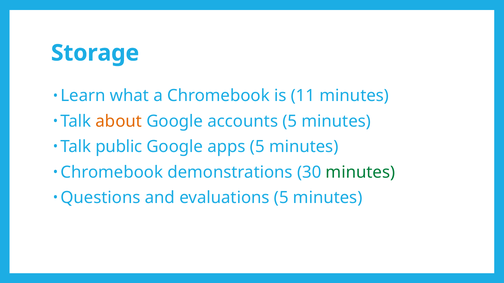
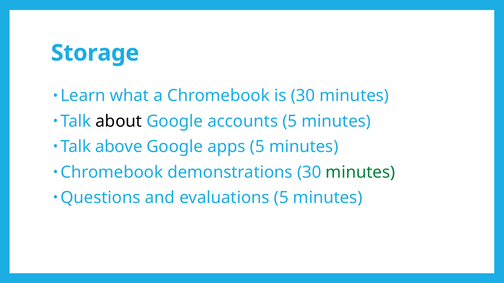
is 11: 11 -> 30
about colour: orange -> black
public: public -> above
